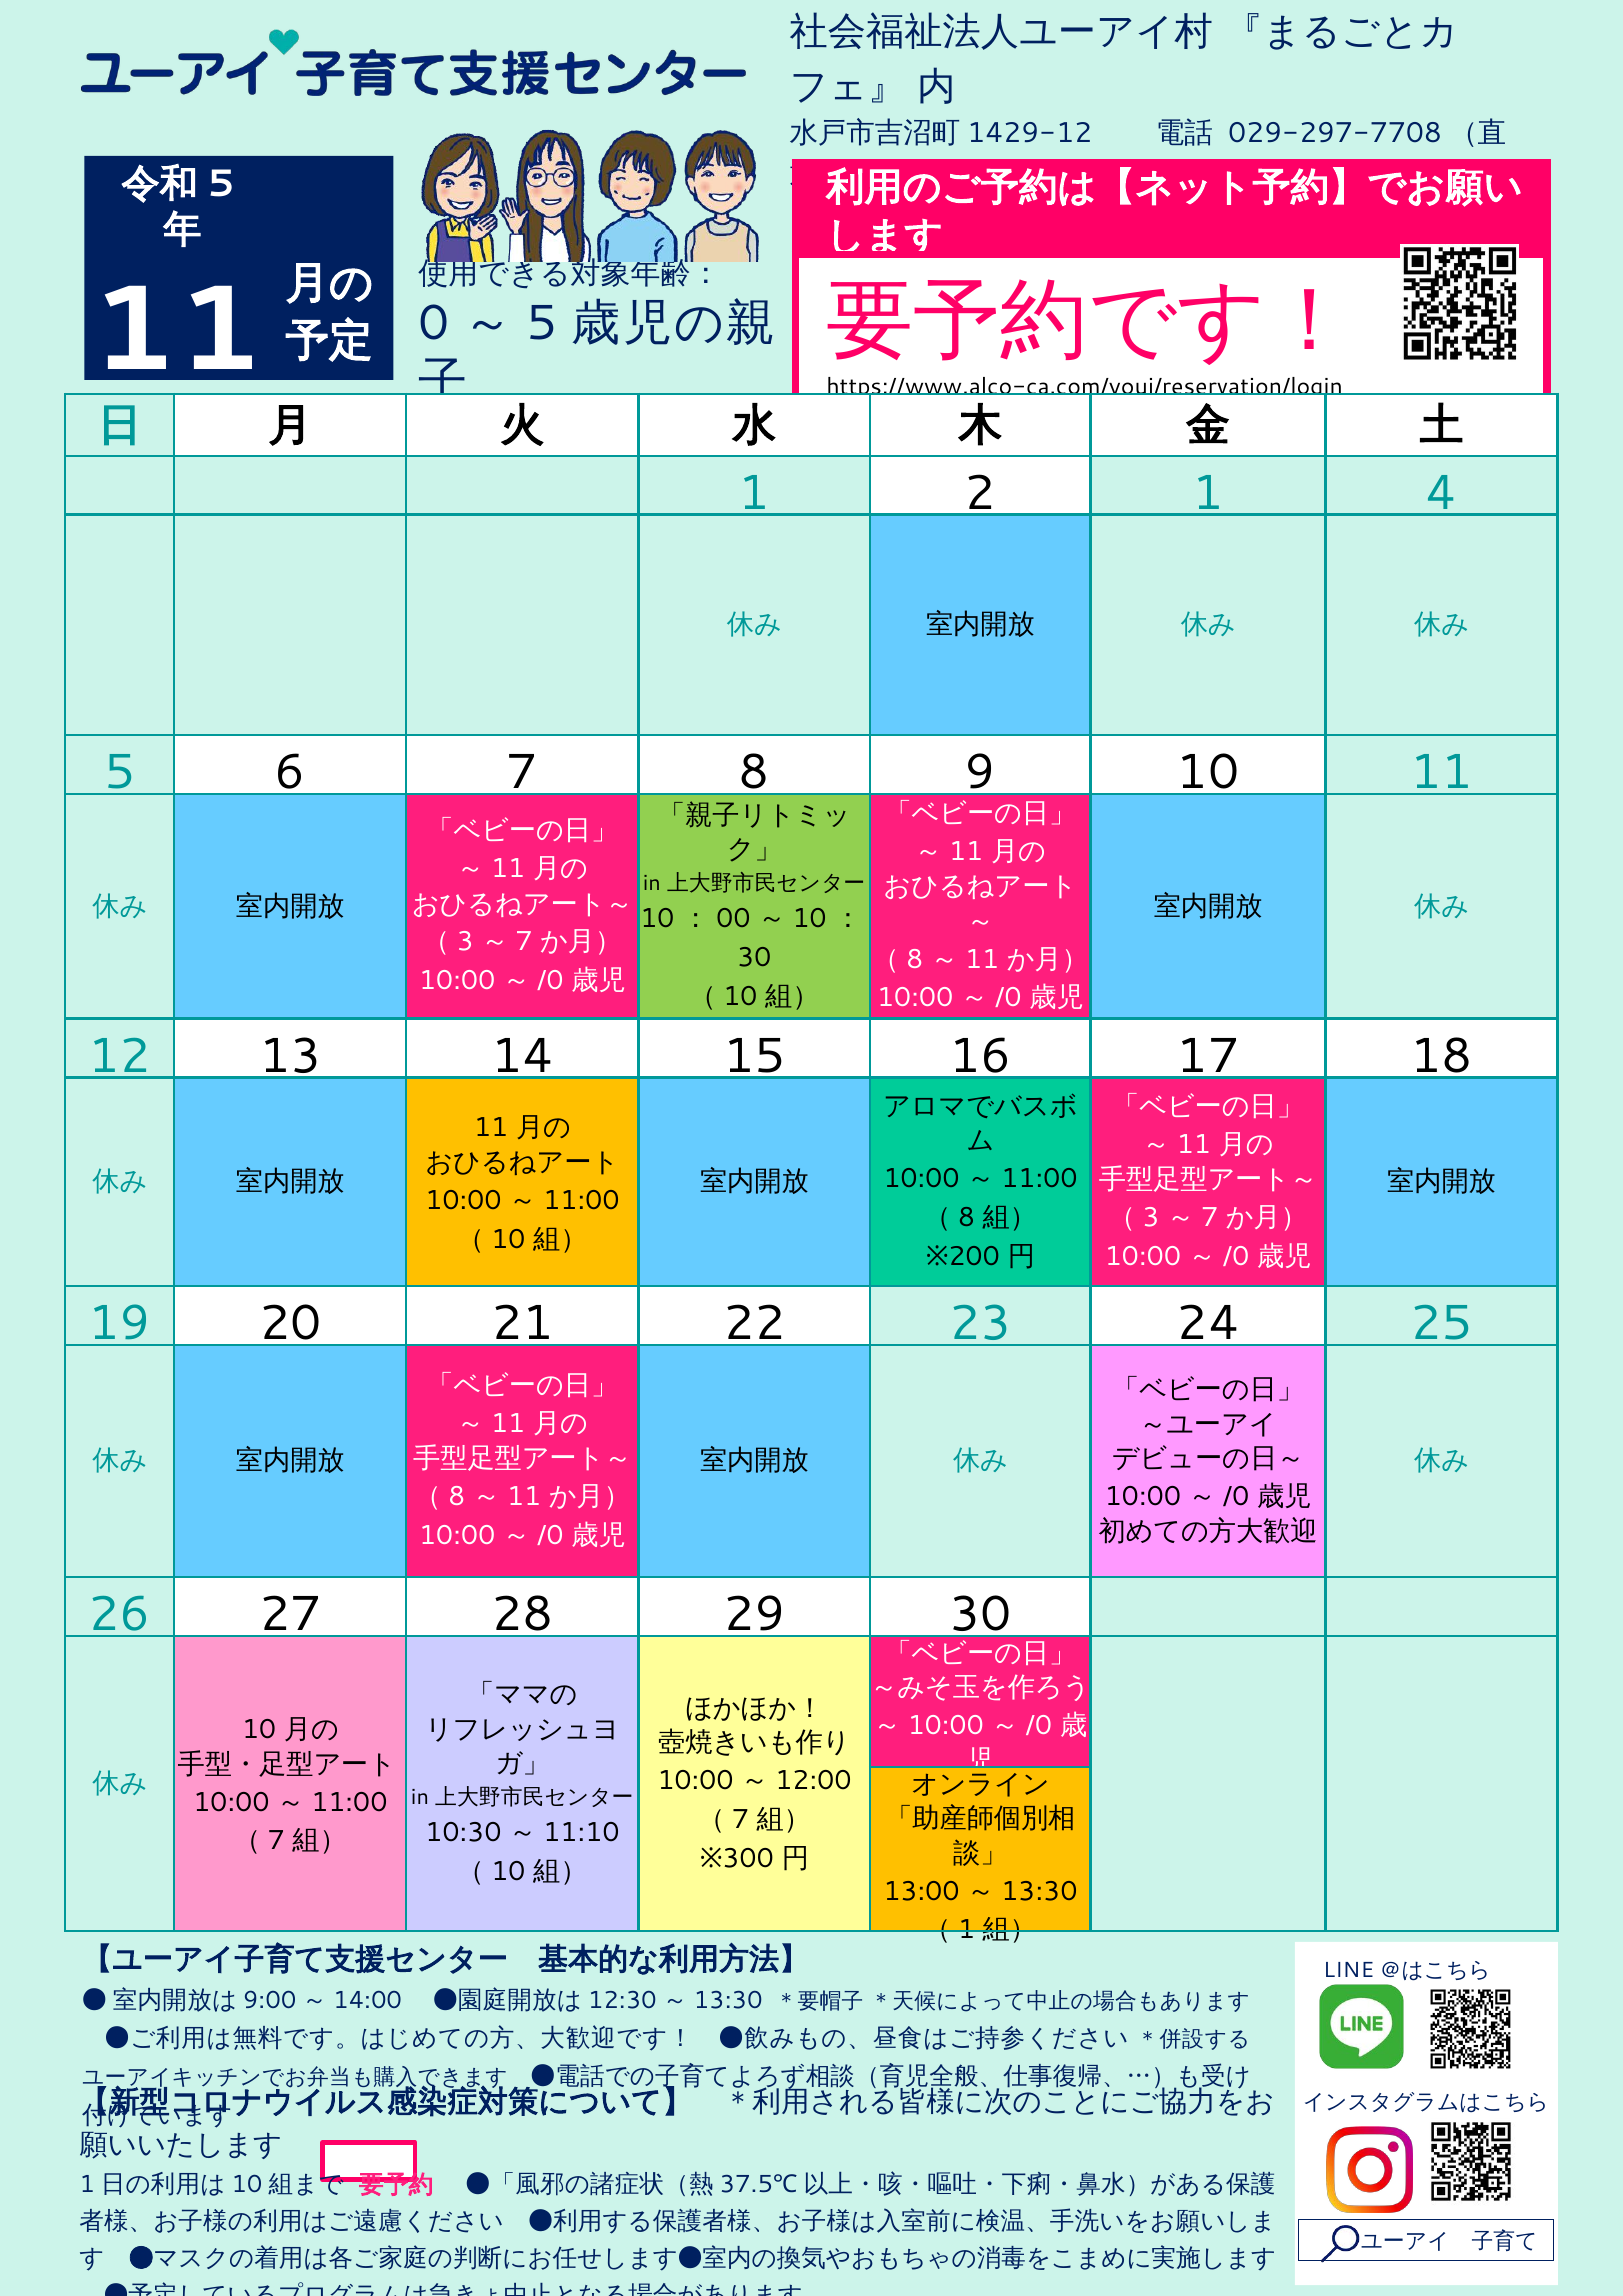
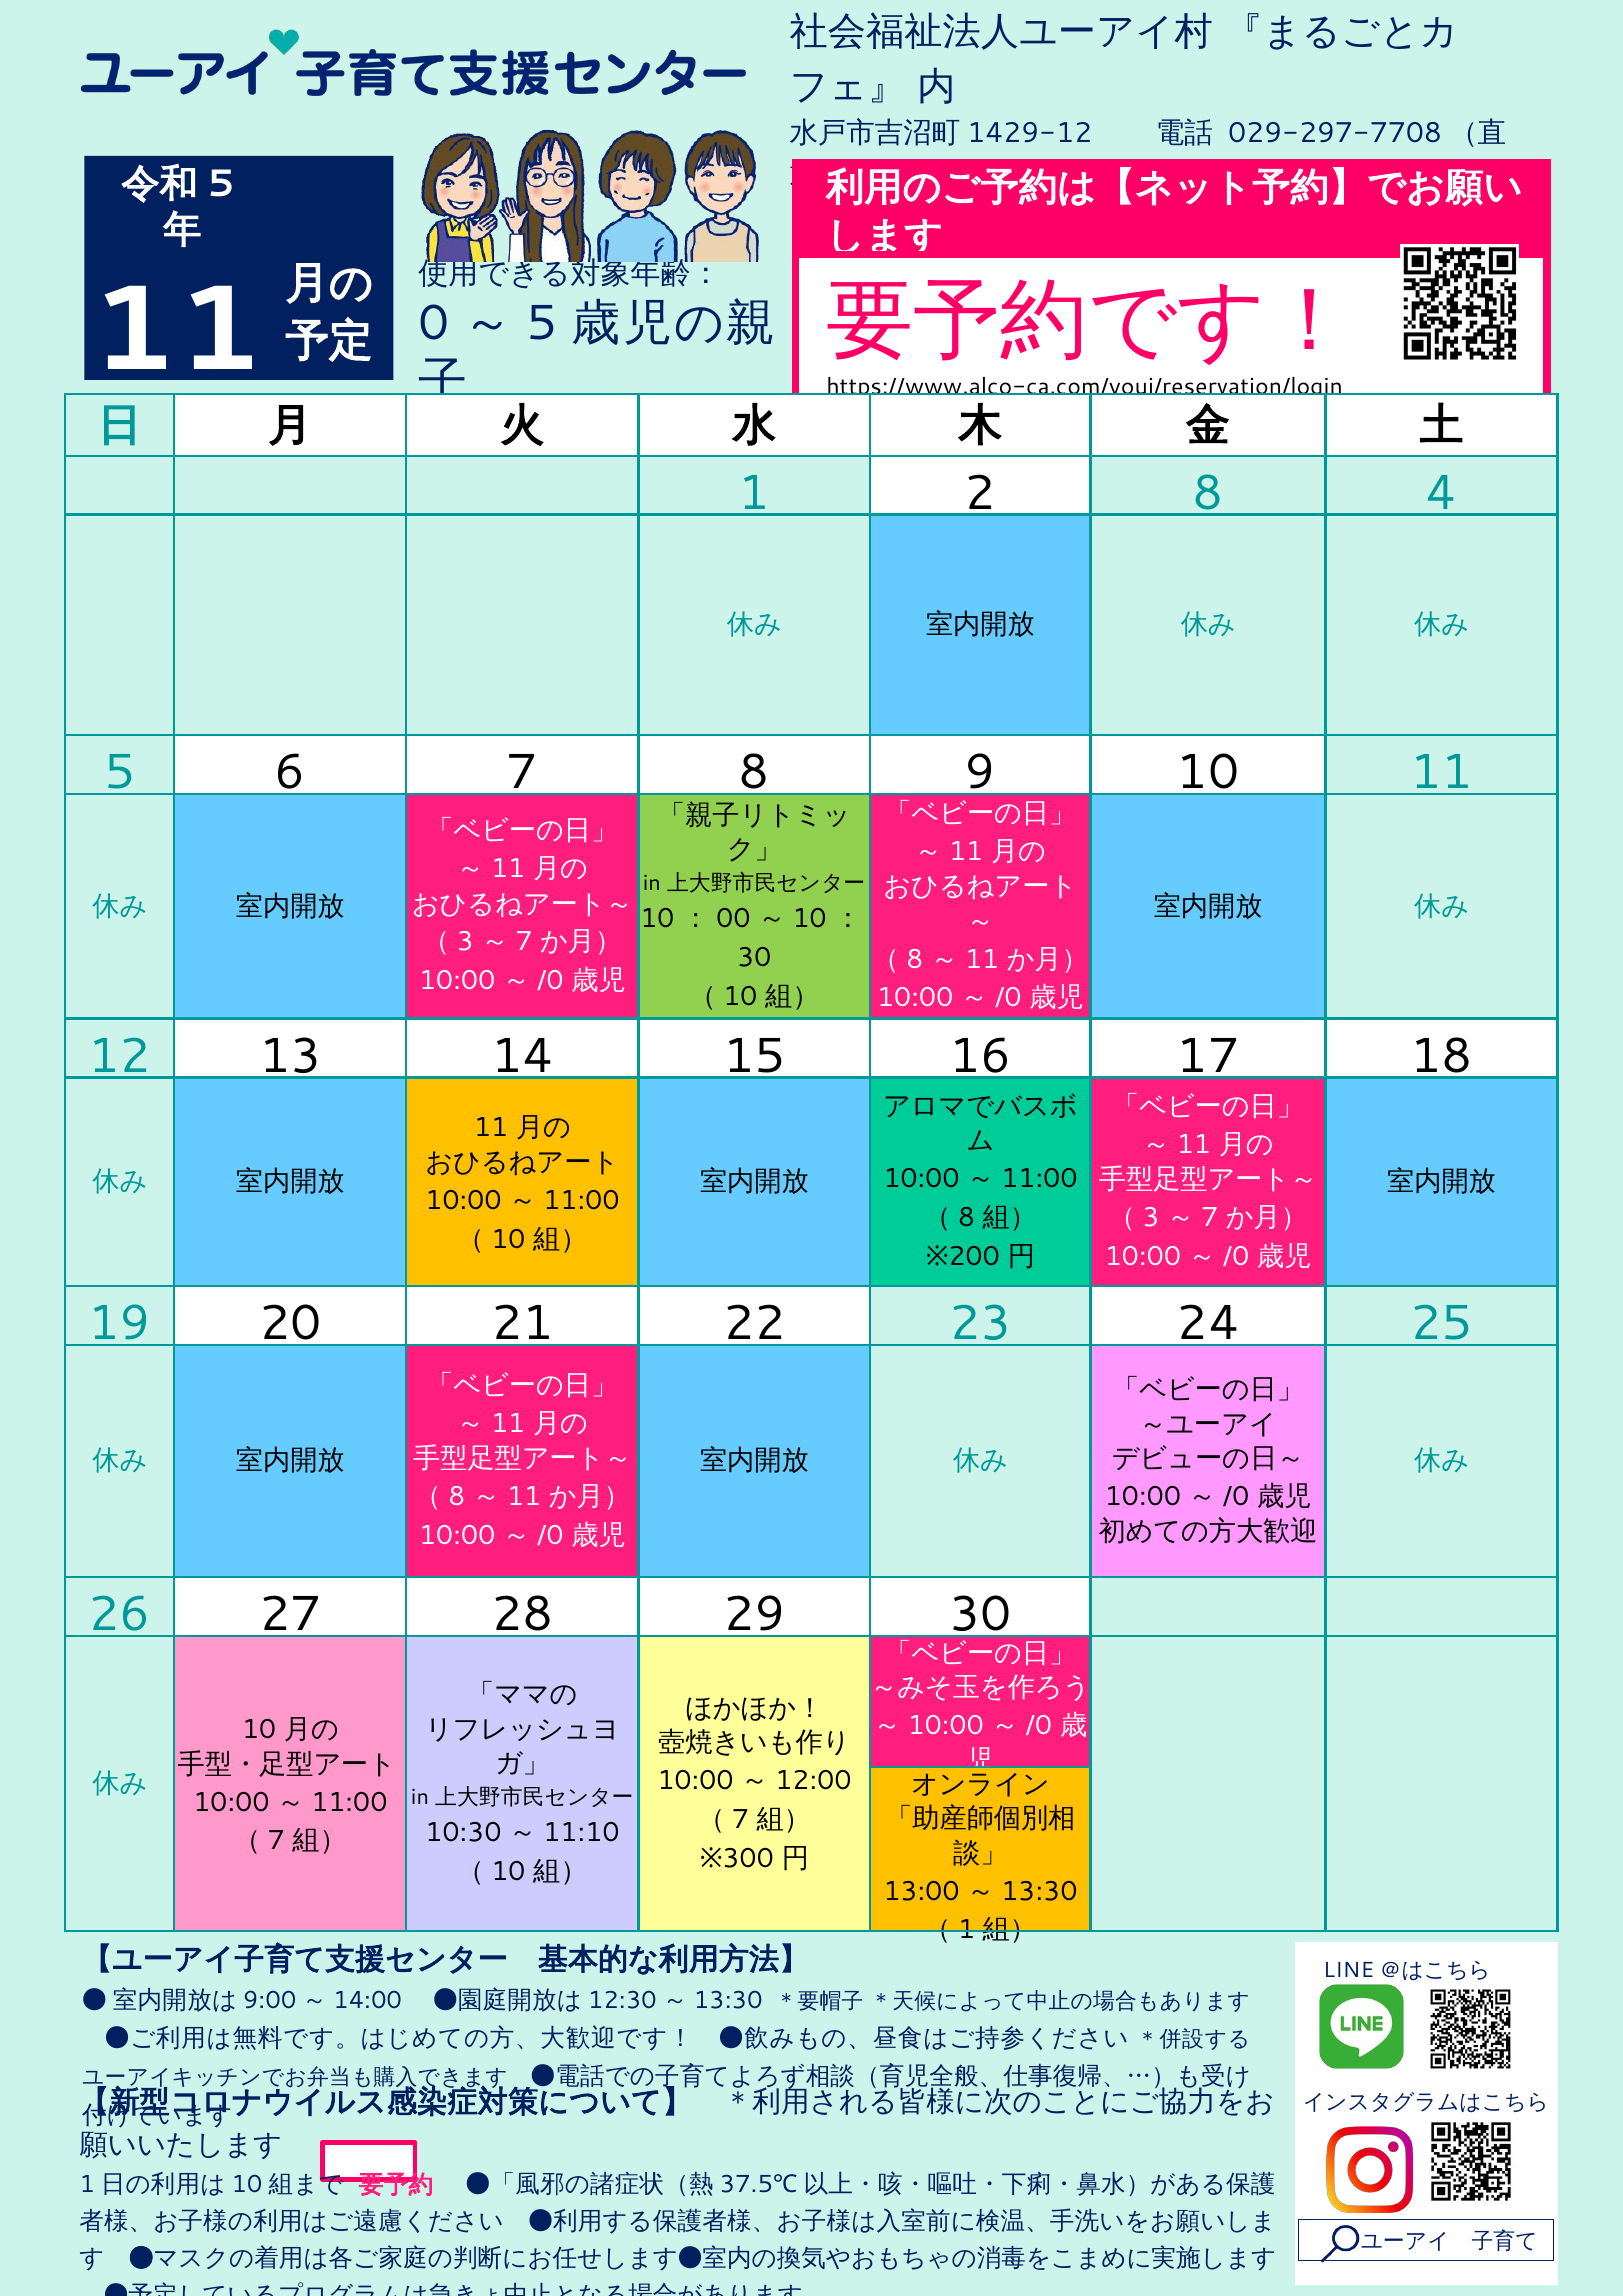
1 at (1208, 493): 1 -> 8
